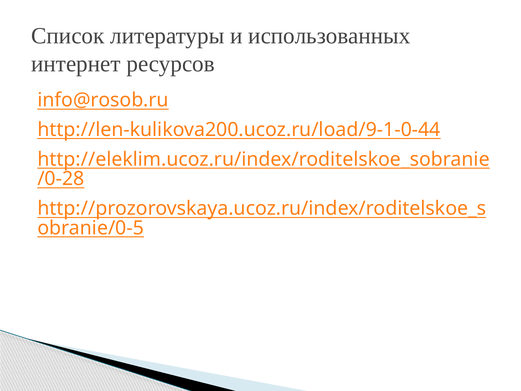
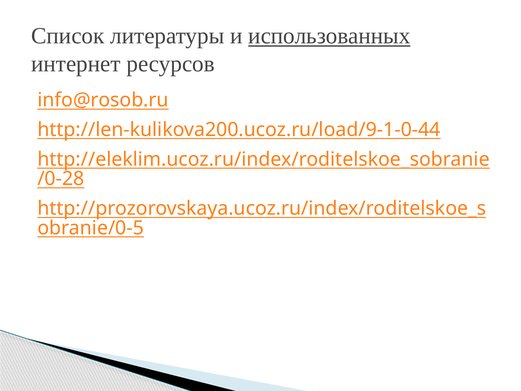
использованных underline: none -> present
